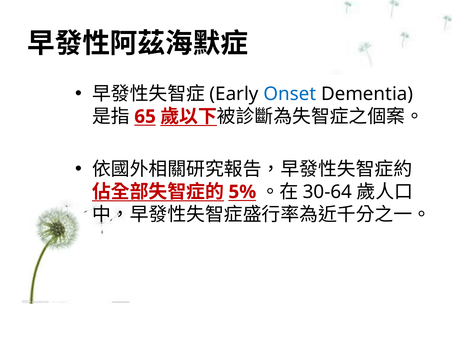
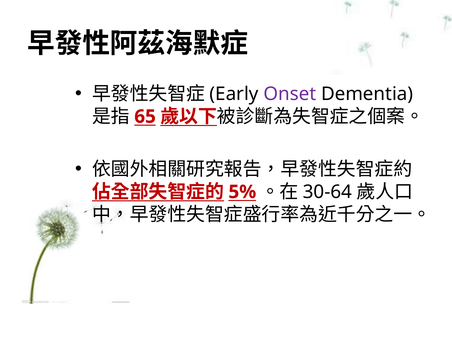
Onset colour: blue -> purple
